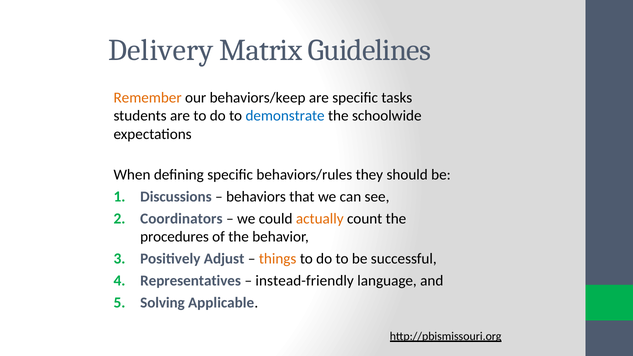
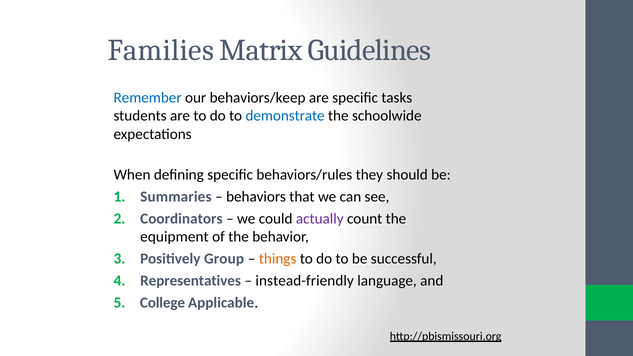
Delivery: Delivery -> Families
Remember colour: orange -> blue
Discussions: Discussions -> Summaries
actually colour: orange -> purple
procedures: procedures -> equipment
Adjust: Adjust -> Group
Solving: Solving -> College
